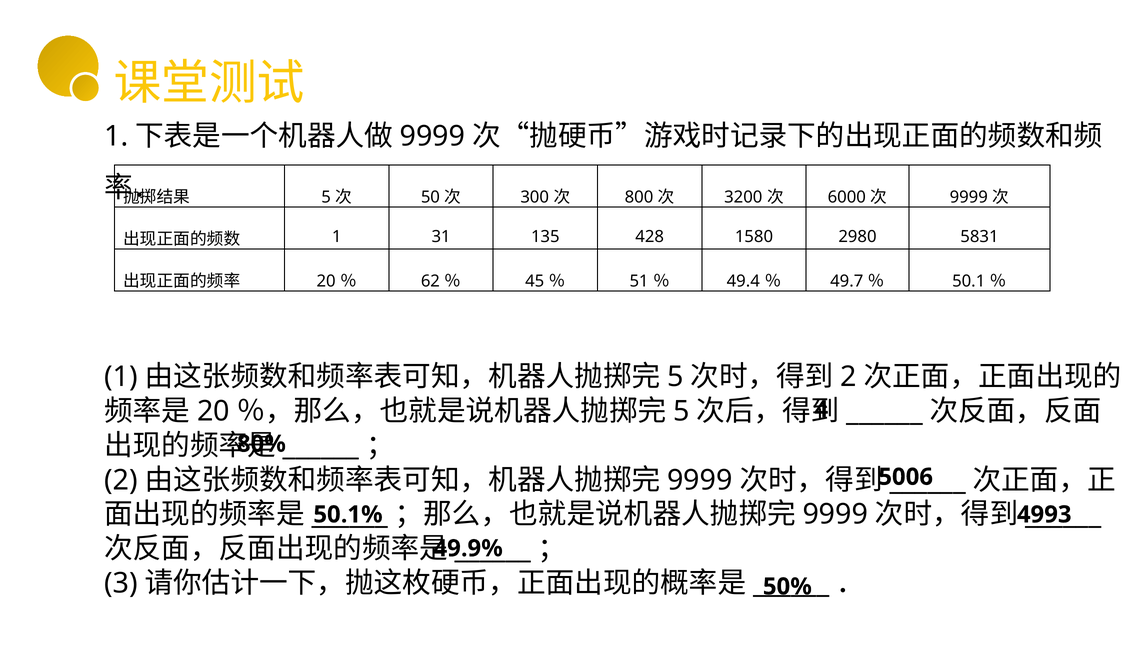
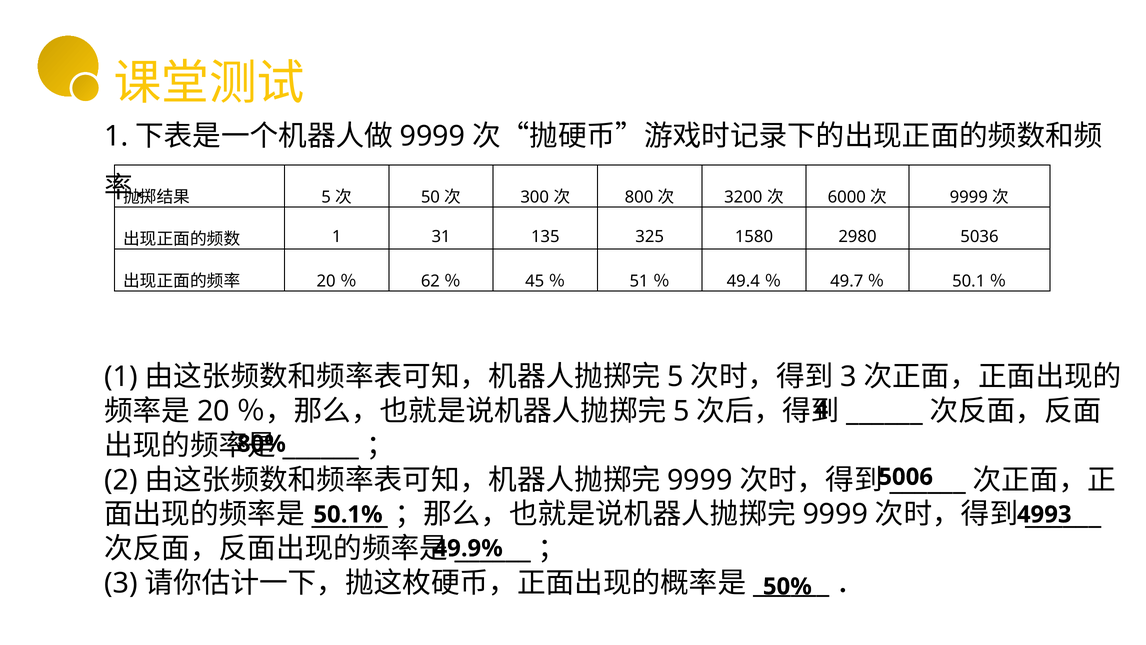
428: 428 -> 325
5831: 5831 -> 5036
2 at (849, 377): 2 -> 3
